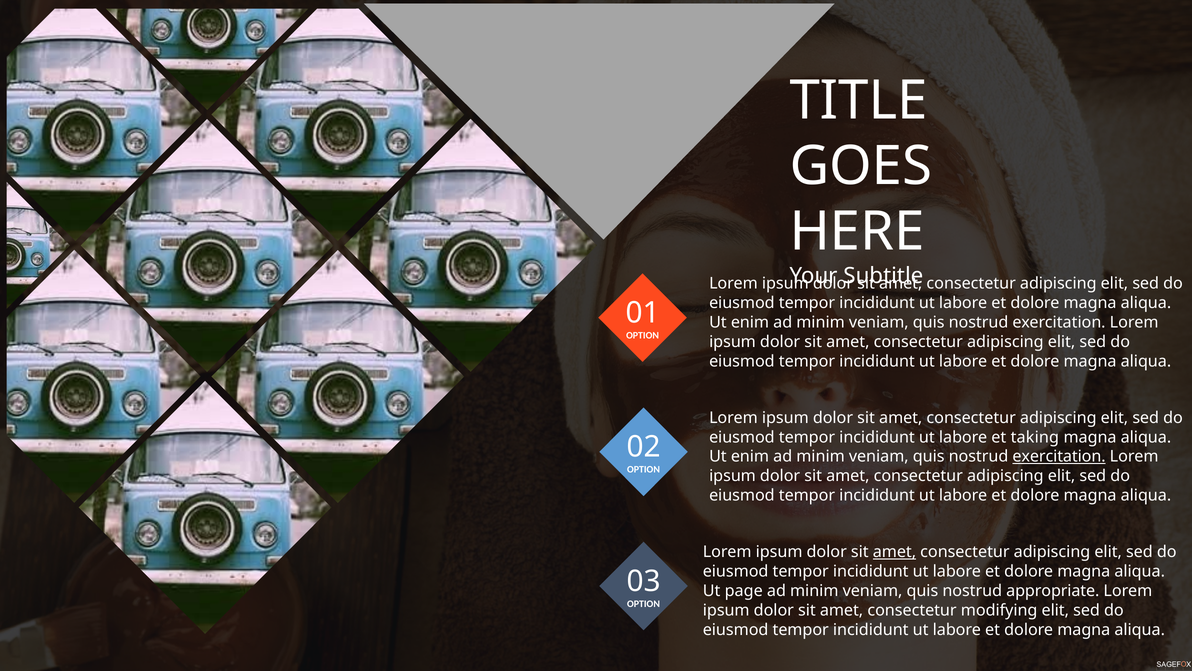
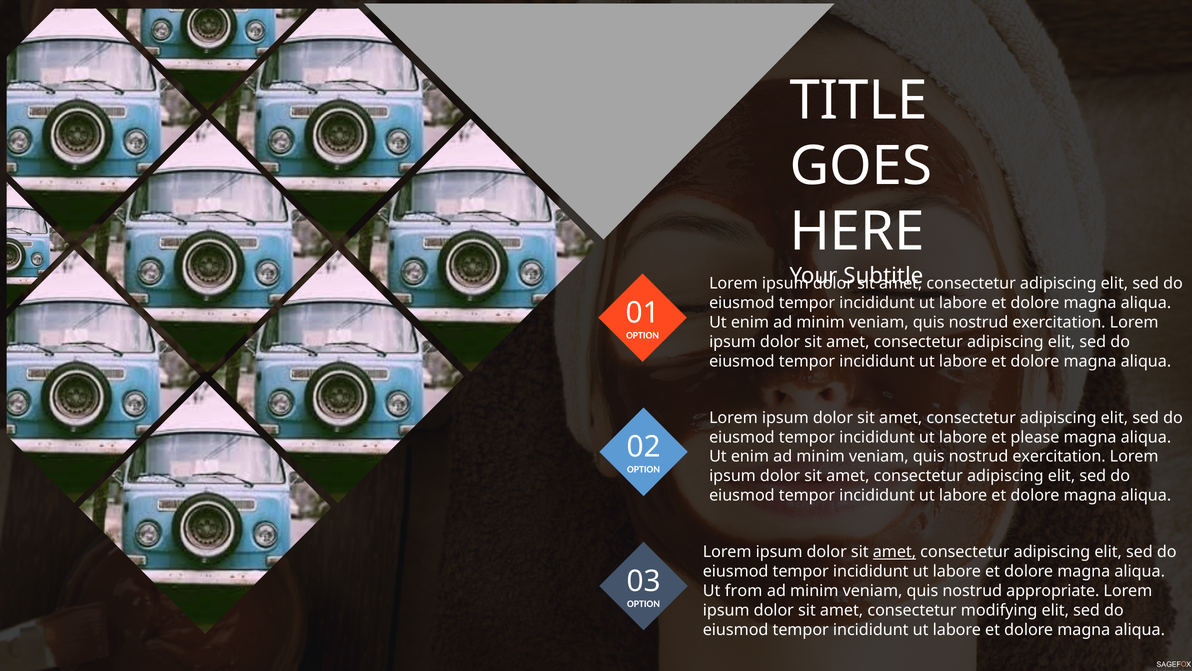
taking: taking -> please
exercitation at (1059, 456) underline: present -> none
page: page -> from
